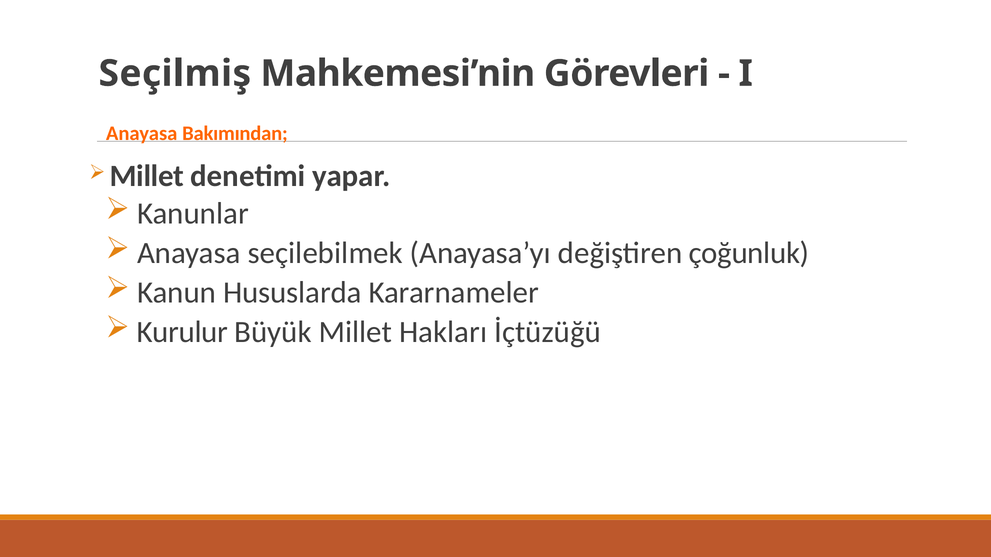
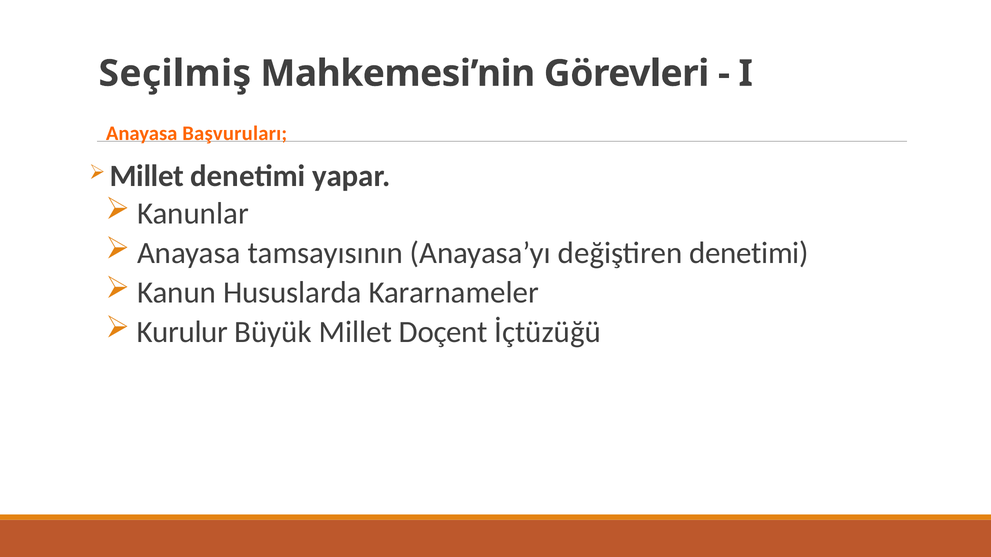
Bakımından: Bakımından -> Başvuruları
seçilebilmek: seçilebilmek -> tamsayısının
değiştiren çoğunluk: çoğunluk -> denetimi
Hakları: Hakları -> Doçent
